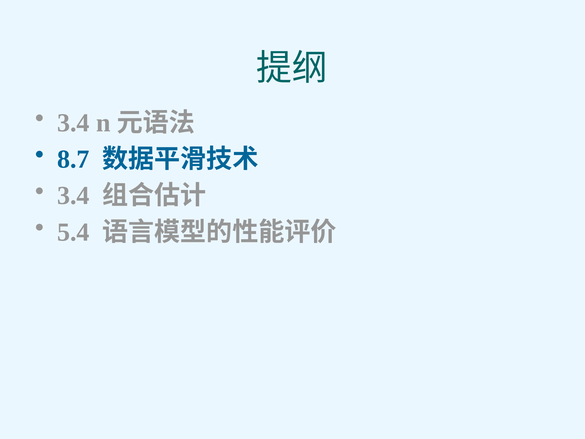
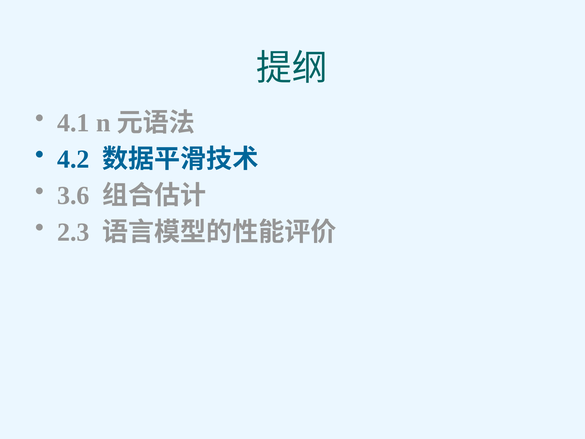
3.4 at (73, 123): 3.4 -> 4.1
8.7: 8.7 -> 4.2
3.4 at (73, 196): 3.4 -> 3.6
5.4: 5.4 -> 2.3
